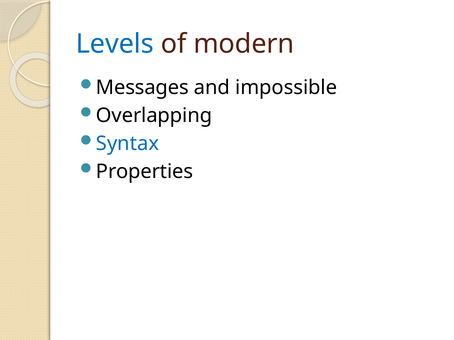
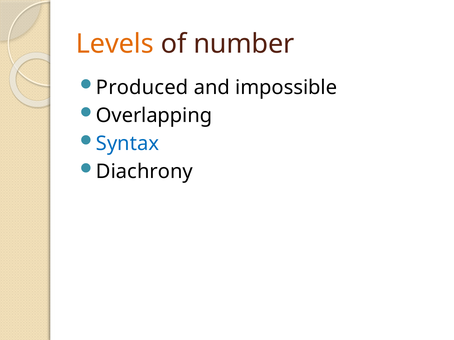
Levels colour: blue -> orange
modern: modern -> number
Messages: Messages -> Produced
Properties: Properties -> Diachrony
